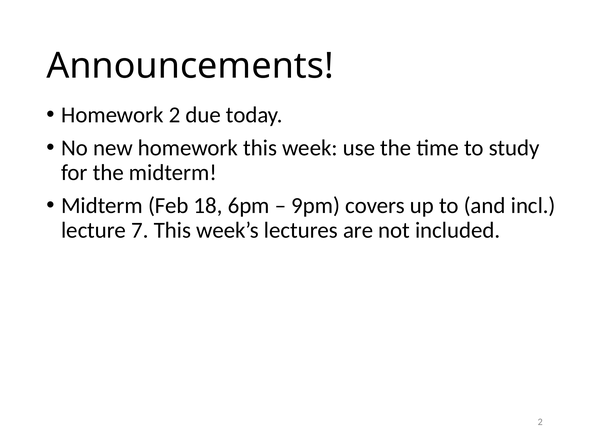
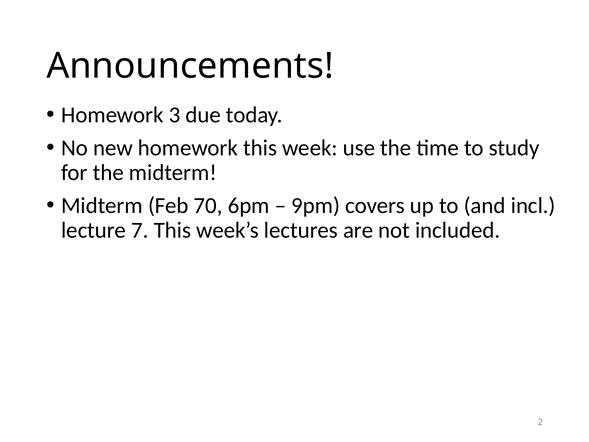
Homework 2: 2 -> 3
18: 18 -> 70
